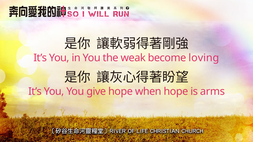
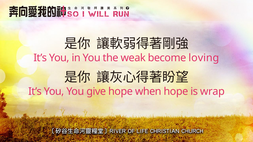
arms: arms -> wrap
